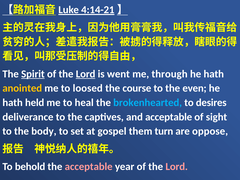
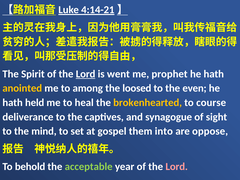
Spirit underline: present -> none
through: through -> prophet
loosed: loosed -> among
course: course -> loosed
brokenhearted colour: light blue -> yellow
desires: desires -> course
and acceptable: acceptable -> synagogue
body: body -> mind
turn: turn -> into
acceptable at (89, 167) colour: pink -> light green
